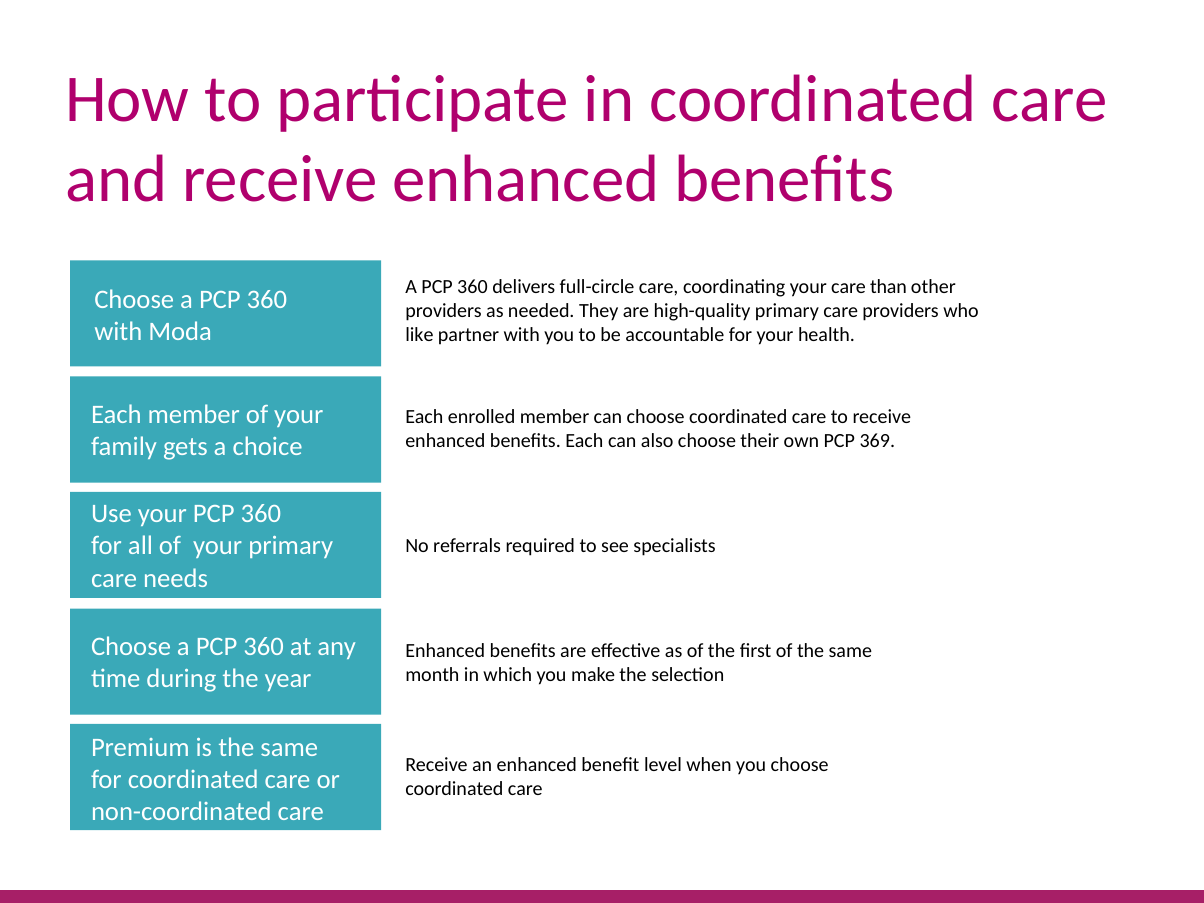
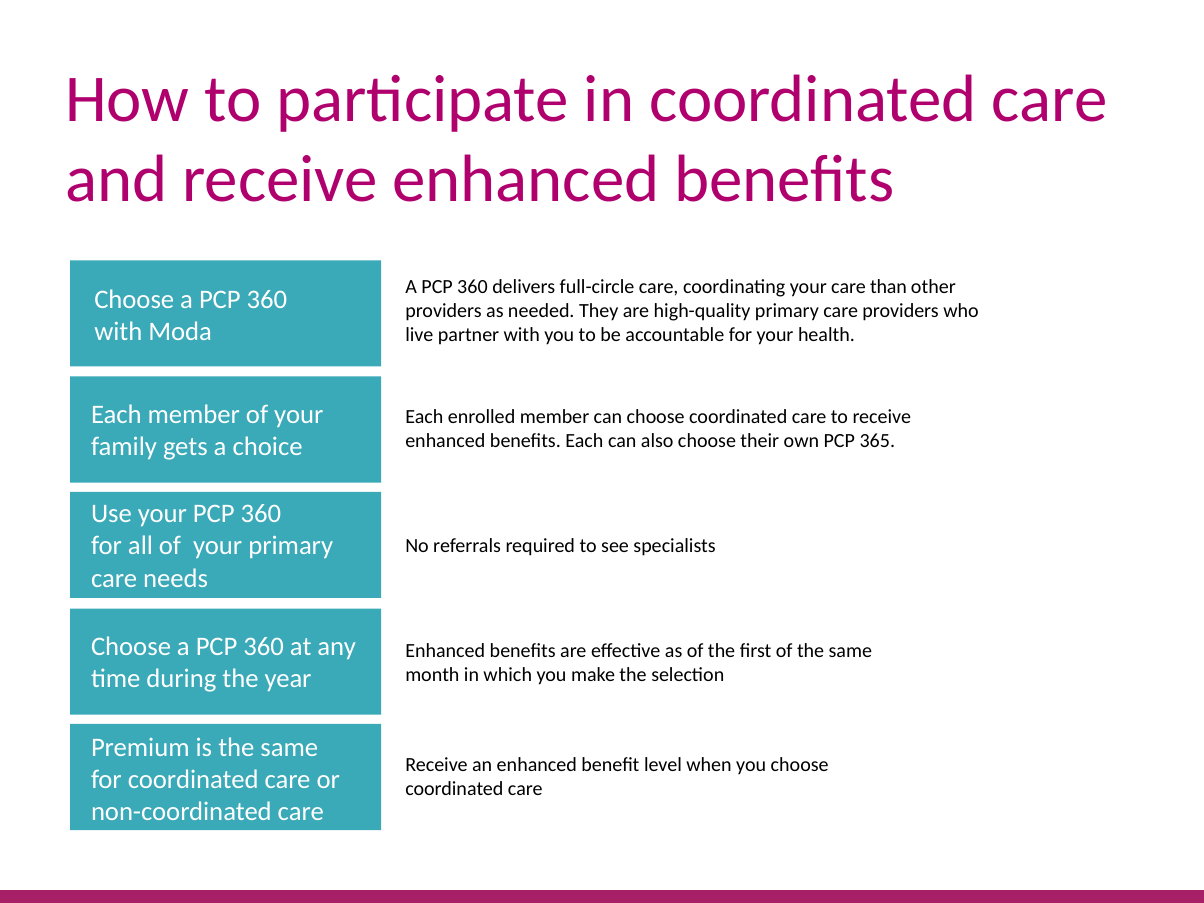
like: like -> live
369: 369 -> 365
